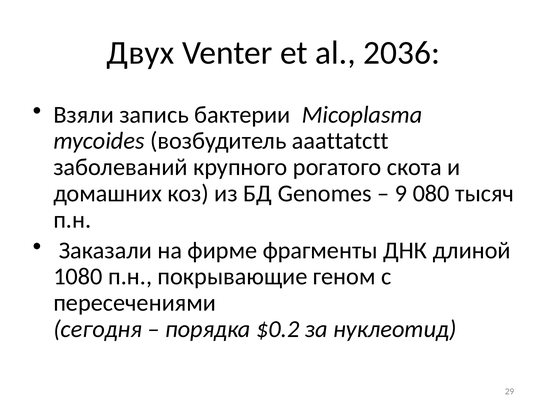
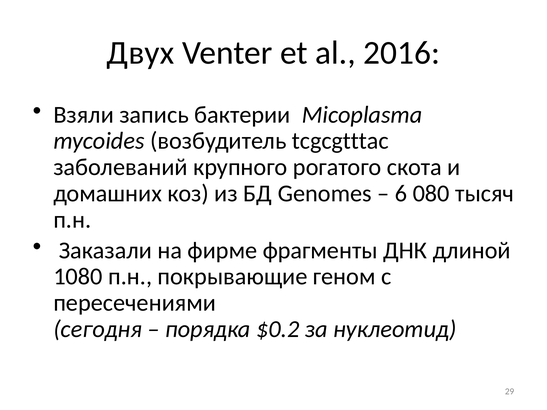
2036: 2036 -> 2016
aaattatctt: aaattatctt -> tcgcgtttac
9: 9 -> 6
